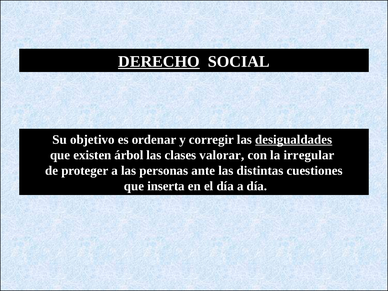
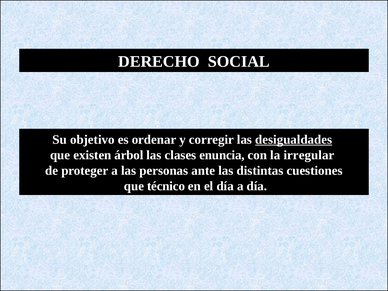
DERECHO underline: present -> none
valorar: valorar -> enuncia
inserta: inserta -> técnico
